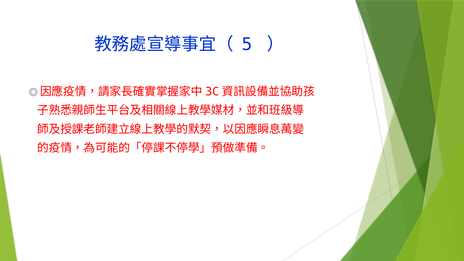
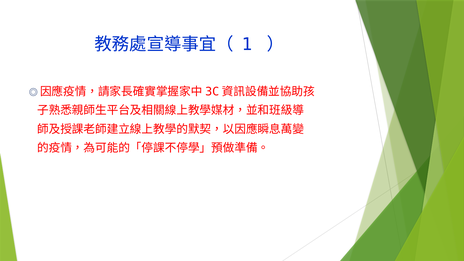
5: 5 -> 1
